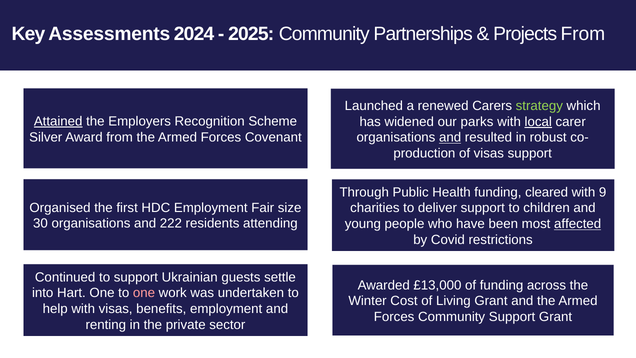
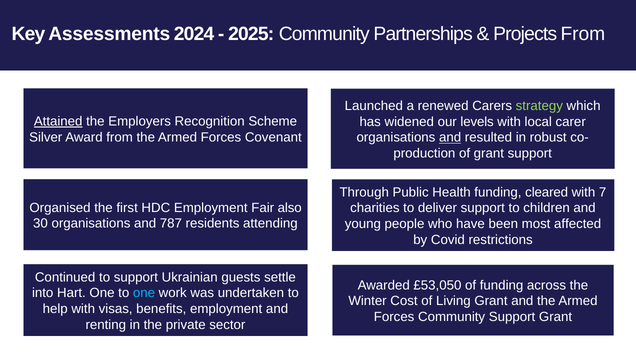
parks: parks -> levels
local underline: present -> none
of visas: visas -> grant
9: 9 -> 7
size: size -> also
222: 222 -> 787
affected underline: present -> none
£13,000: £13,000 -> £53,050
one at (144, 293) colour: pink -> light blue
